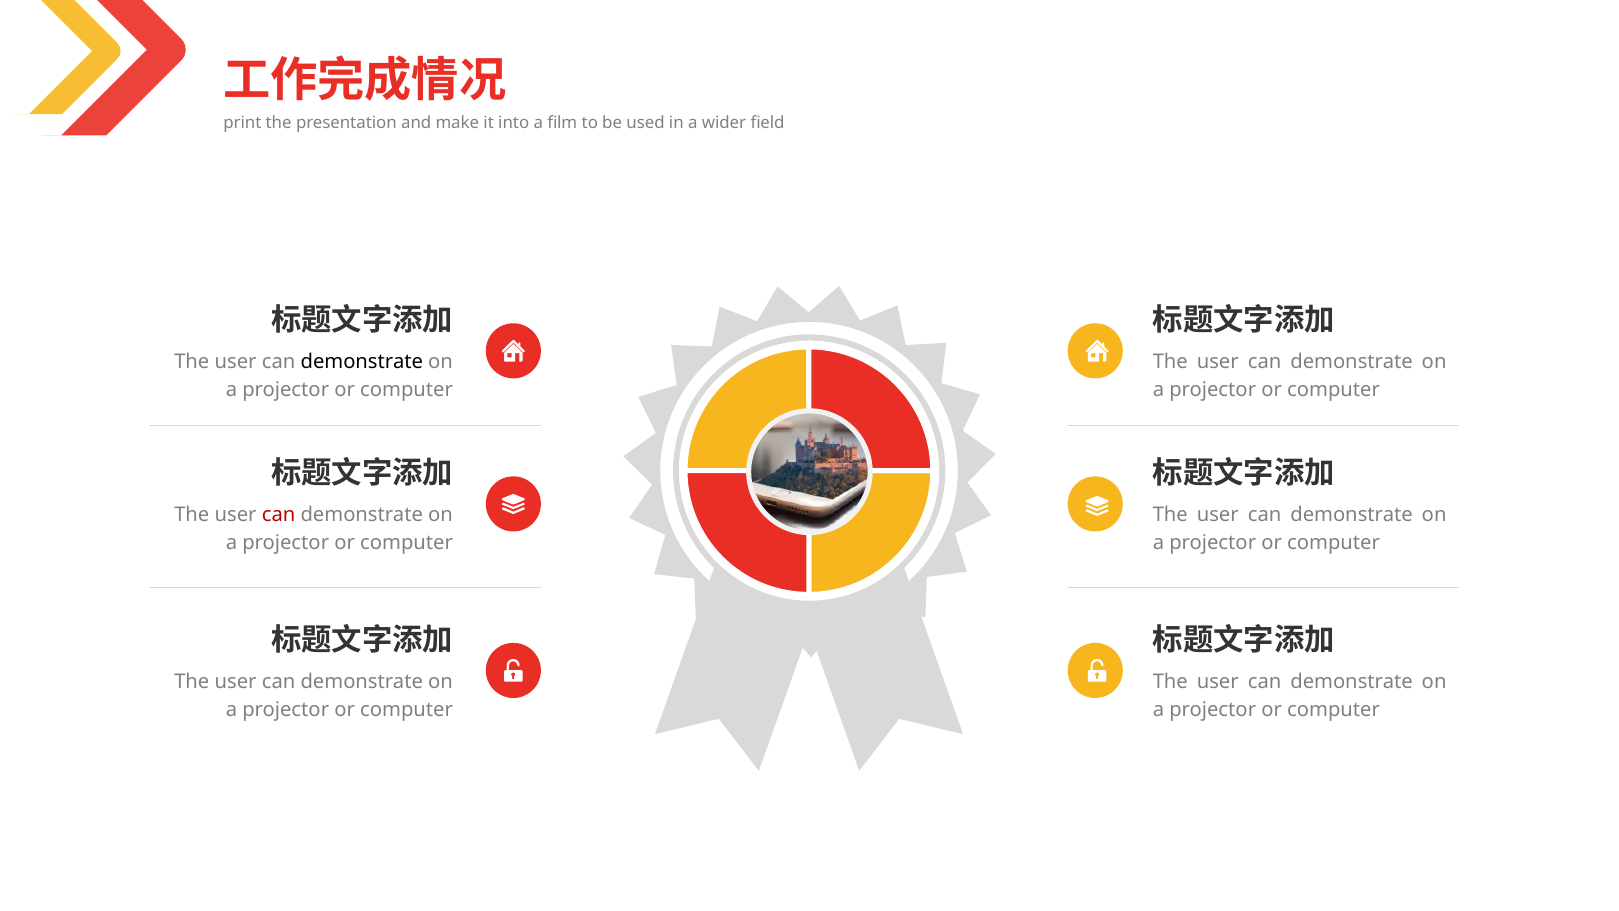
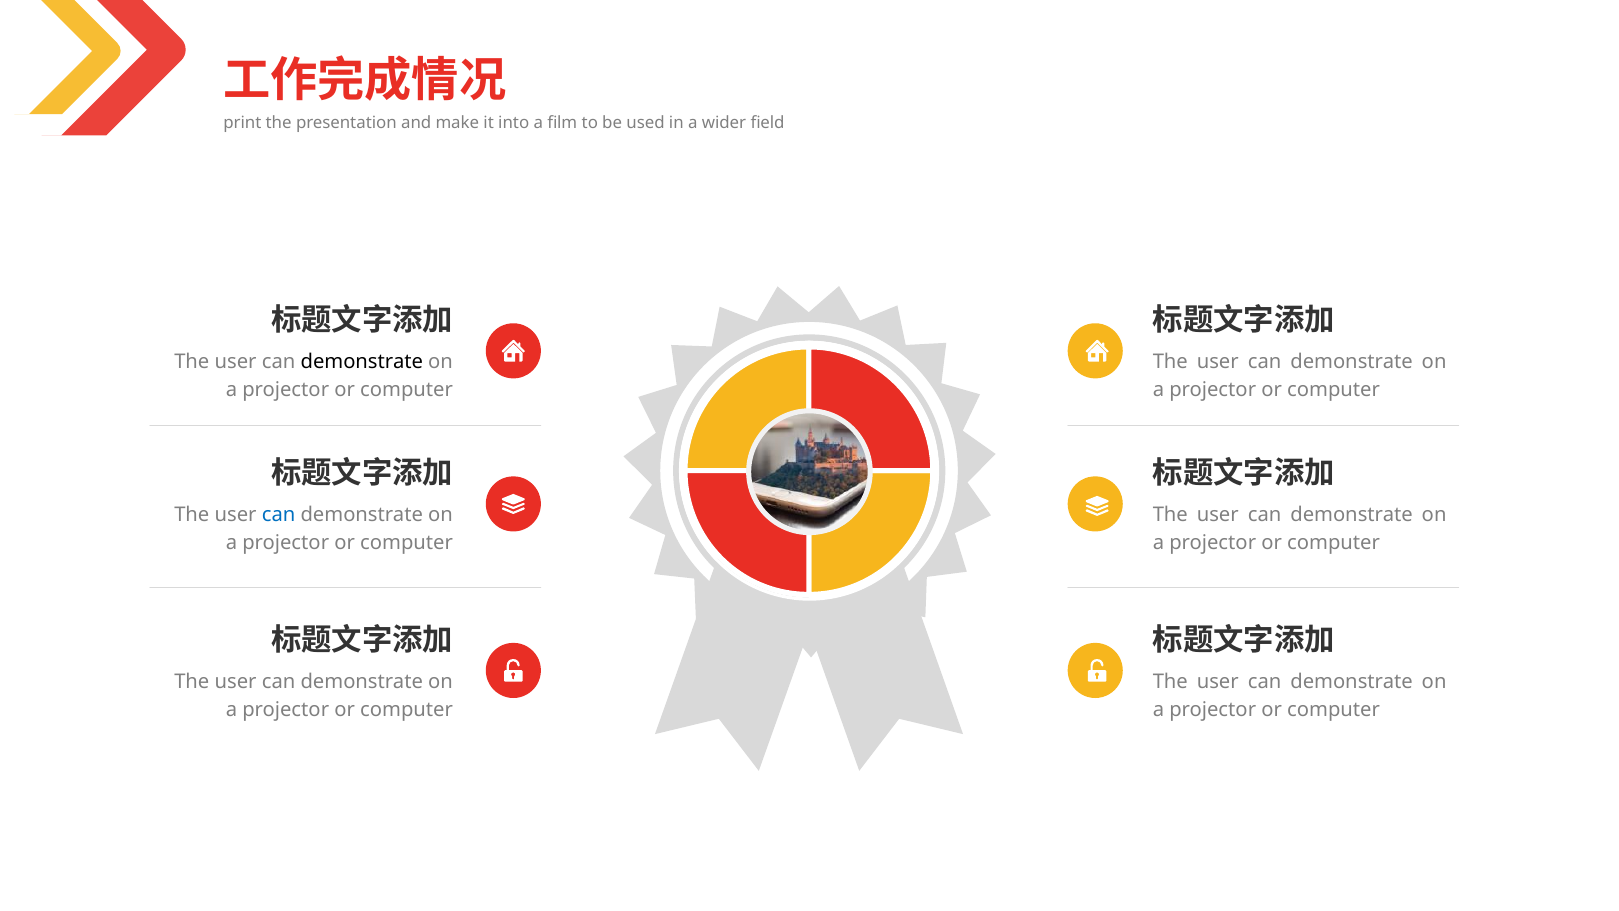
can at (279, 515) colour: red -> blue
